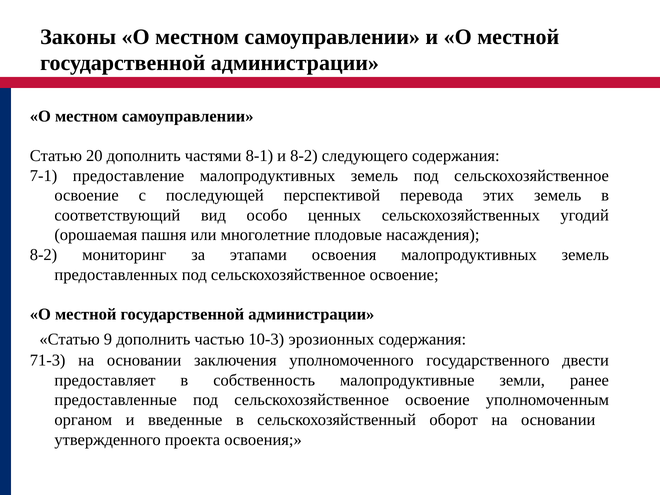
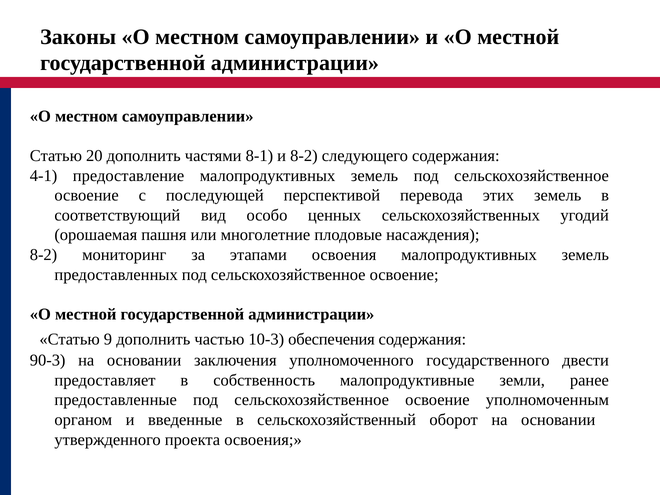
7-1: 7-1 -> 4-1
эрозионных: эрозионных -> обеспечения
71-3: 71-3 -> 90-3
